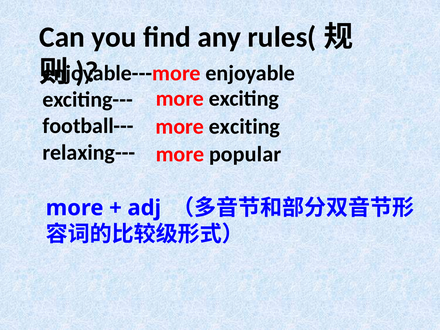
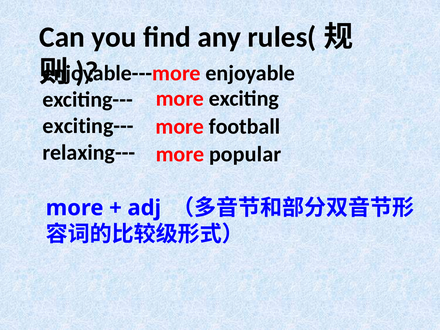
football--- at (88, 126): football--- -> exciting---
exciting at (244, 127): exciting -> football
